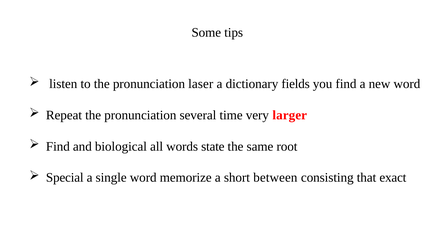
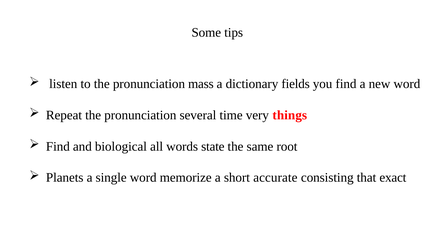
laser: laser -> mass
larger: larger -> things
Special: Special -> Planets
between: between -> accurate
